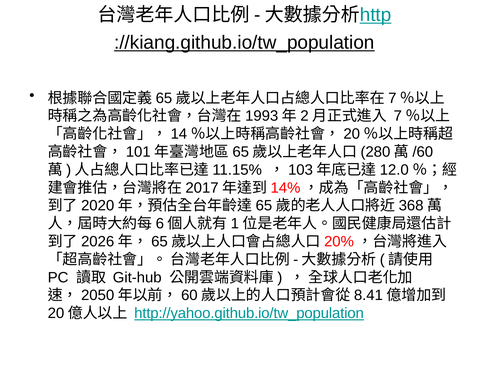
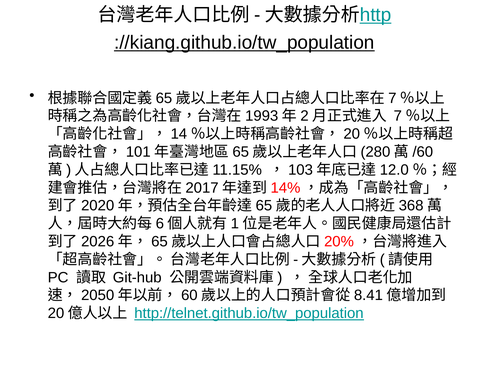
http://yahoo.github.io/tw_population: http://yahoo.github.io/tw_population -> http://telnet.github.io/tw_population
